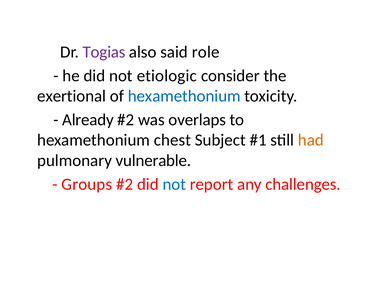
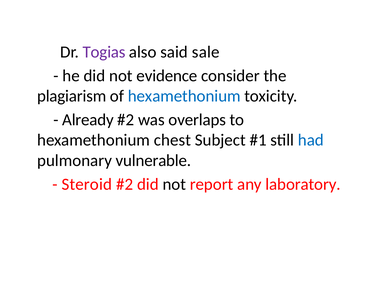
role: role -> sale
etiologic: etiologic -> evidence
exertional: exertional -> plagiarism
had colour: orange -> blue
Groups: Groups -> Steroid
not at (174, 184) colour: blue -> black
challenges: challenges -> laboratory
